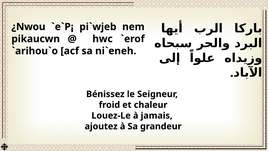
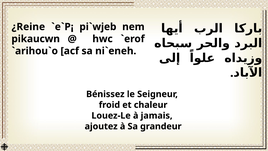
¿Nwou: ¿Nwou -> ¿Reine
